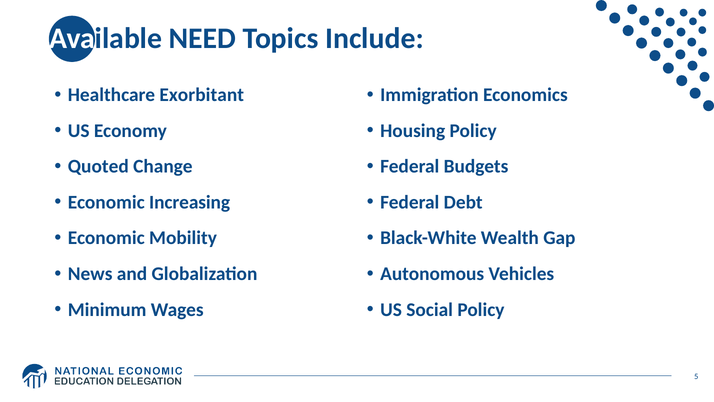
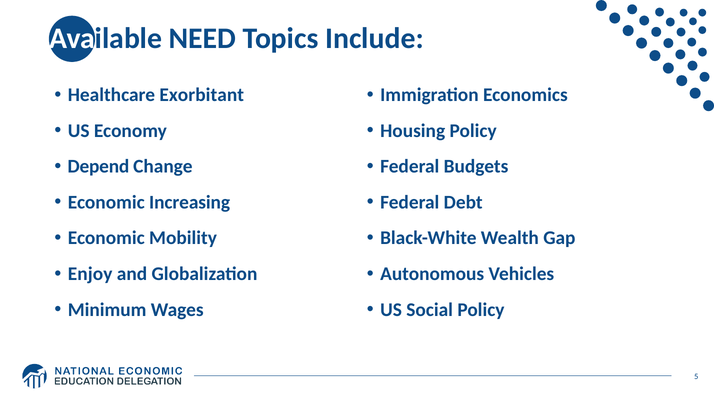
Quoted: Quoted -> Depend
News: News -> Enjoy
